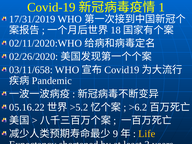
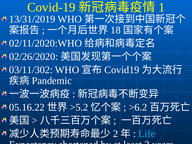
17/31/2019: 17/31/2019 -> 13/31/2019
03/11/658: 03/11/658 -> 03/11/302
9: 9 -> 2
Life colour: yellow -> light blue
